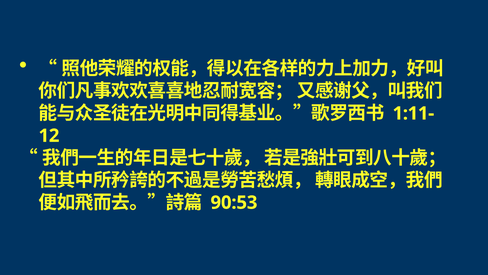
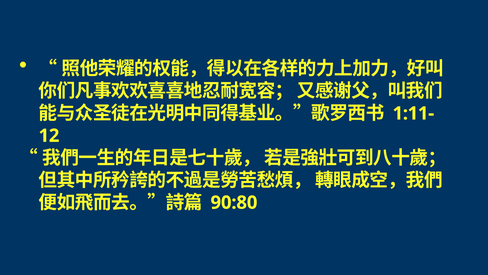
90:53: 90:53 -> 90:80
